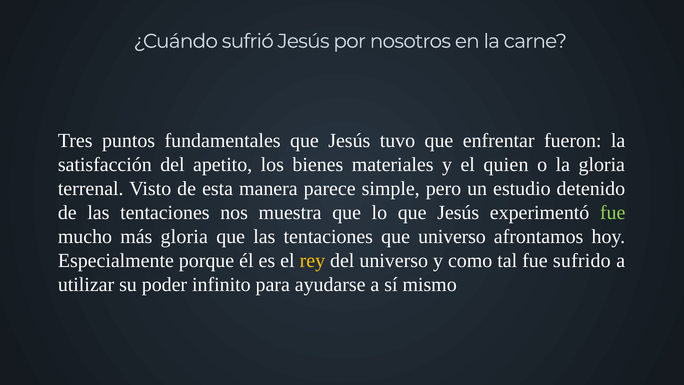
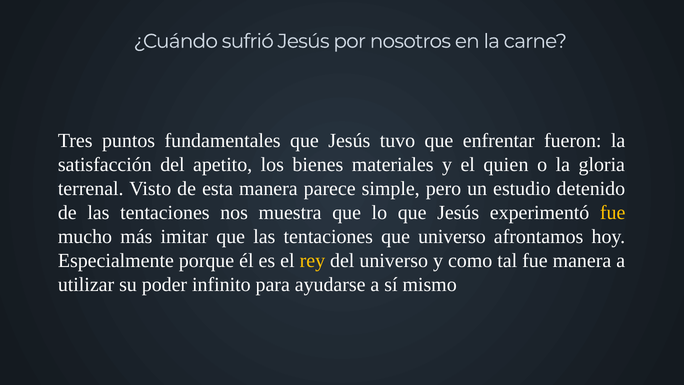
fue at (613, 213) colour: light green -> yellow
más gloria: gloria -> imitar
fue sufrido: sufrido -> manera
